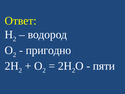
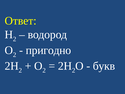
пяти: пяти -> букв
